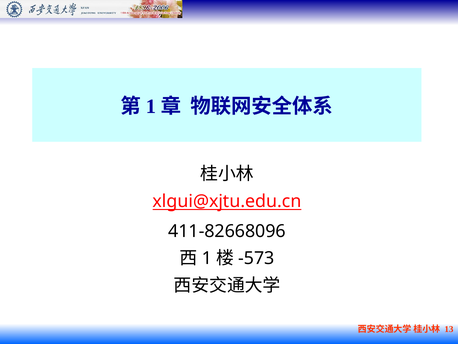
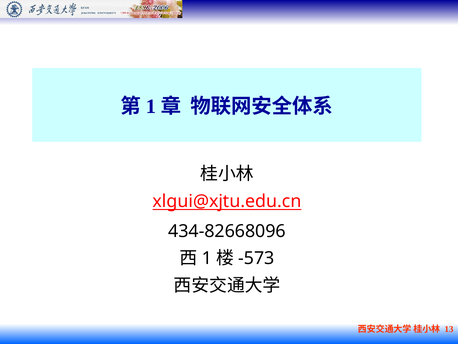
411-82668096: 411-82668096 -> 434-82668096
